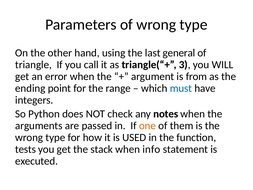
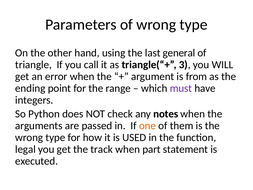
must colour: blue -> purple
tests: tests -> legal
stack: stack -> track
info: info -> part
